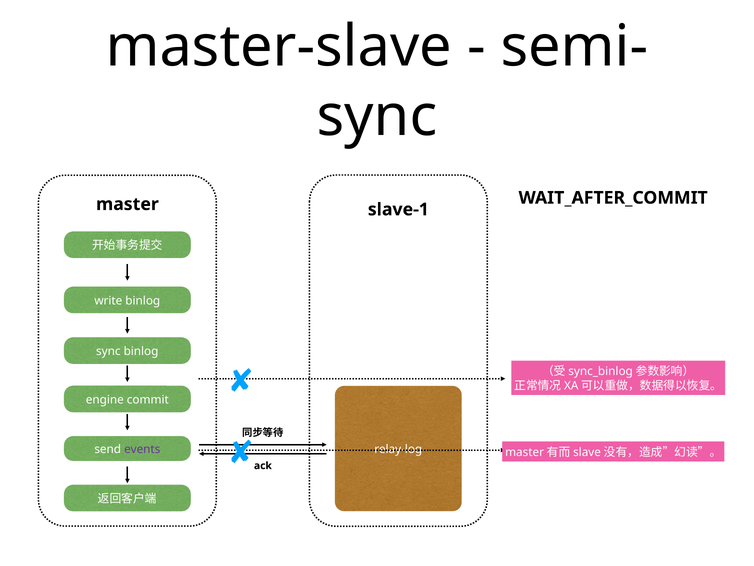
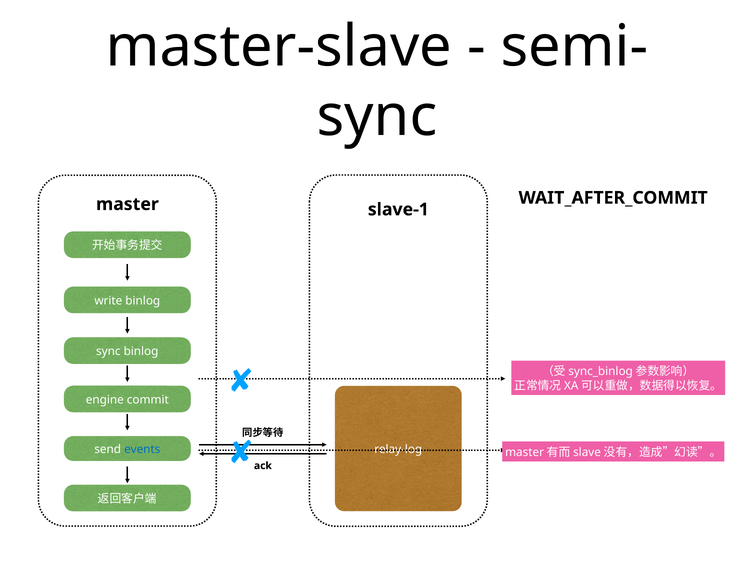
events colour: purple -> blue
